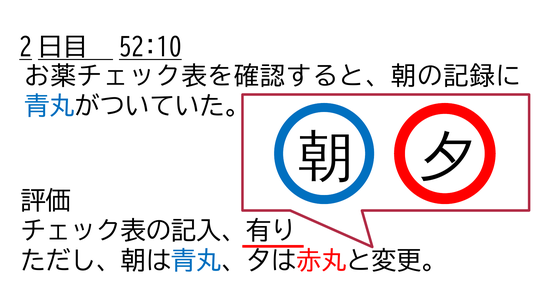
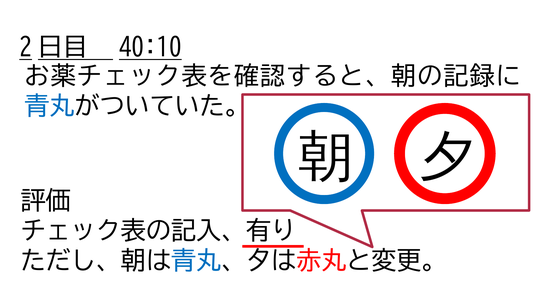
52:10: 52:10 -> 40:10
